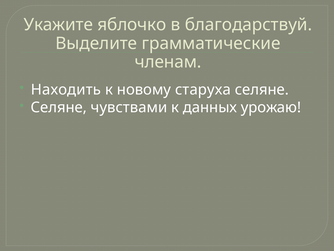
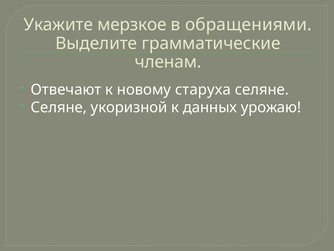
яблочко: яблочко -> мерзкое
благодарствуй: благодарствуй -> обращениями
Находить: Находить -> Отвечают
чувствами: чувствами -> укоризной
